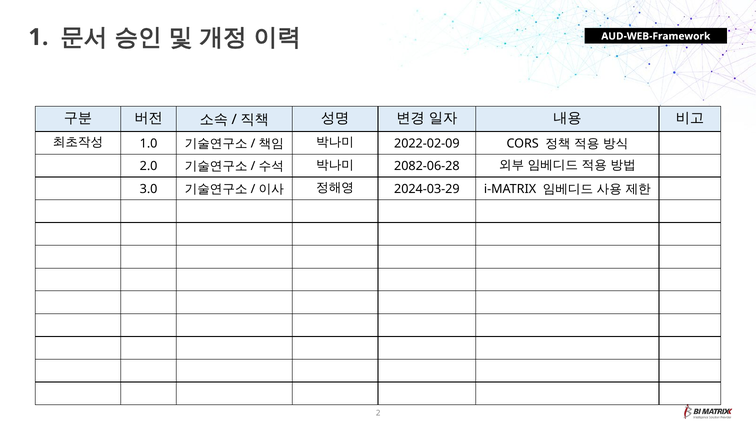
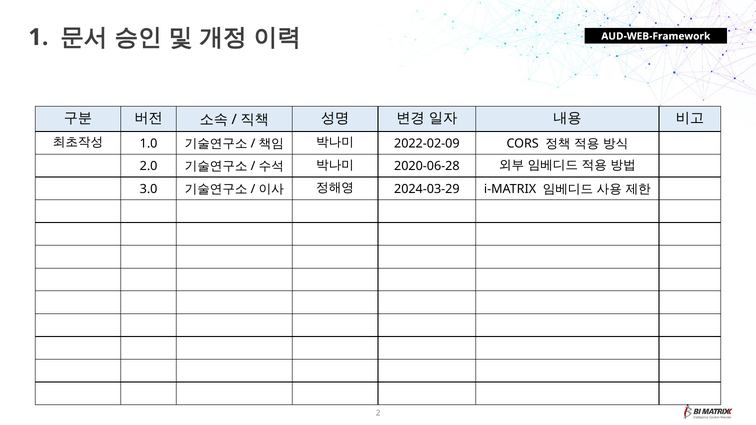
2082-06-28: 2082-06-28 -> 2020-06-28
